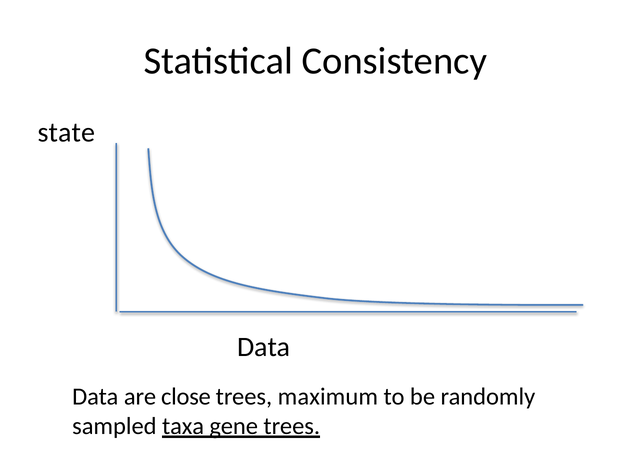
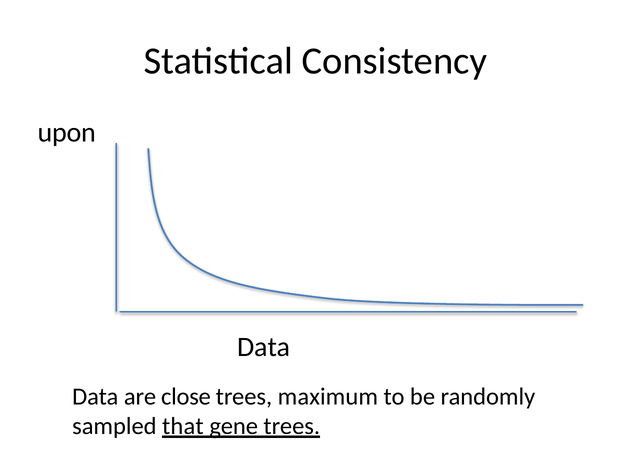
state: state -> upon
taxa: taxa -> that
